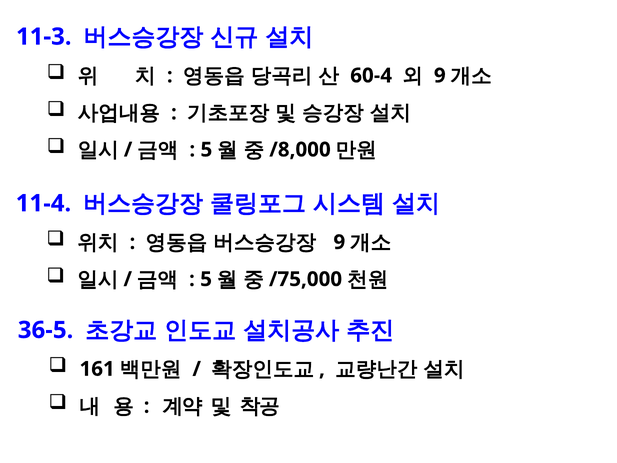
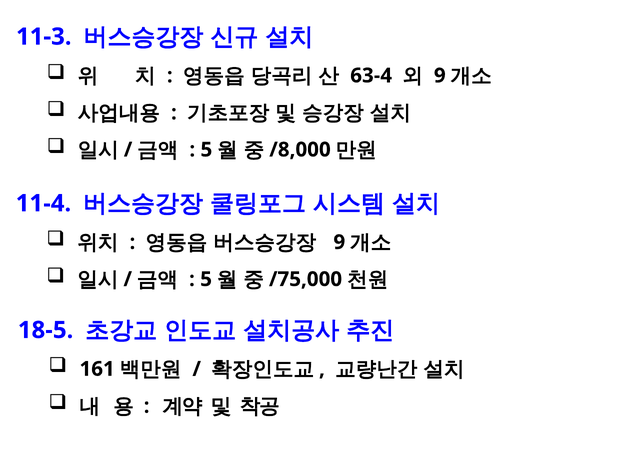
60-4: 60-4 -> 63-4
36-5: 36-5 -> 18-5
